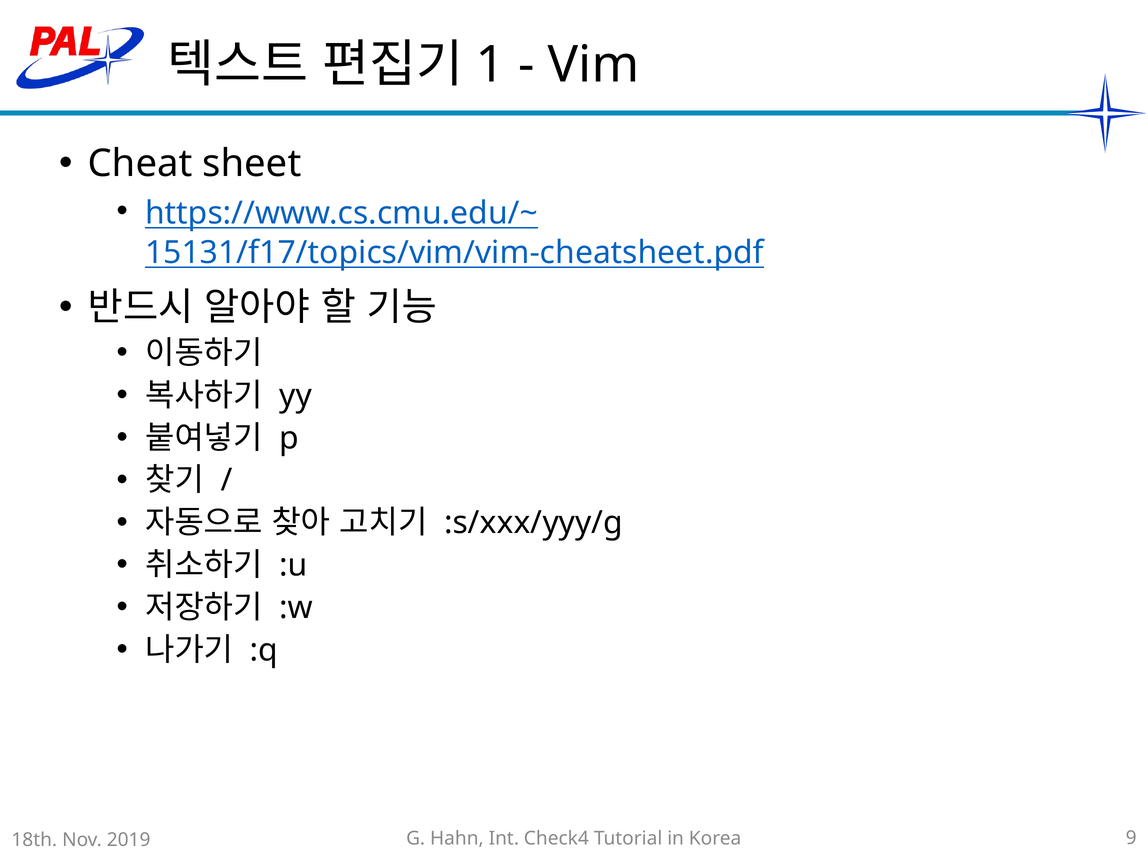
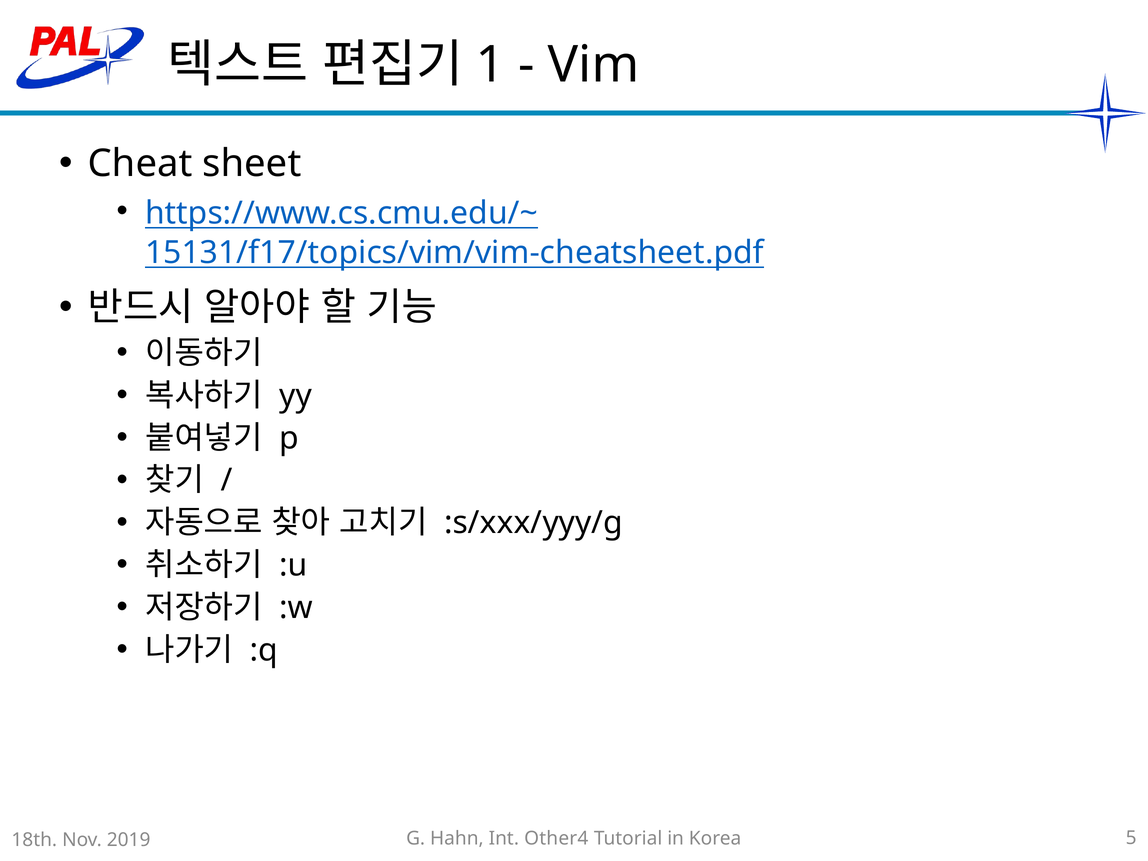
Check4: Check4 -> Other4
9: 9 -> 5
